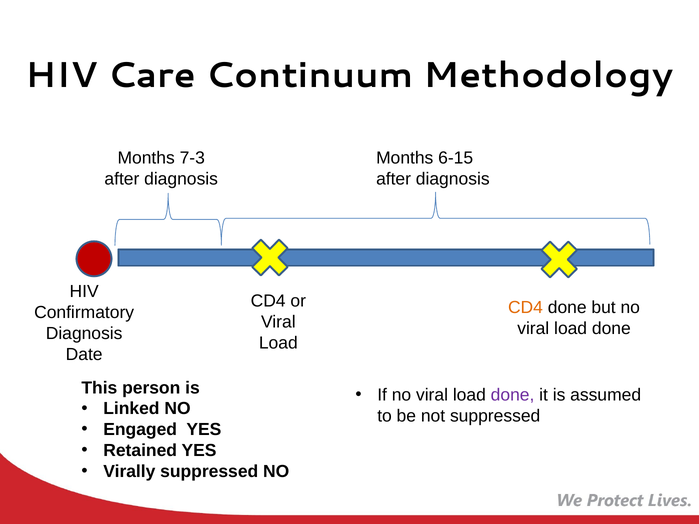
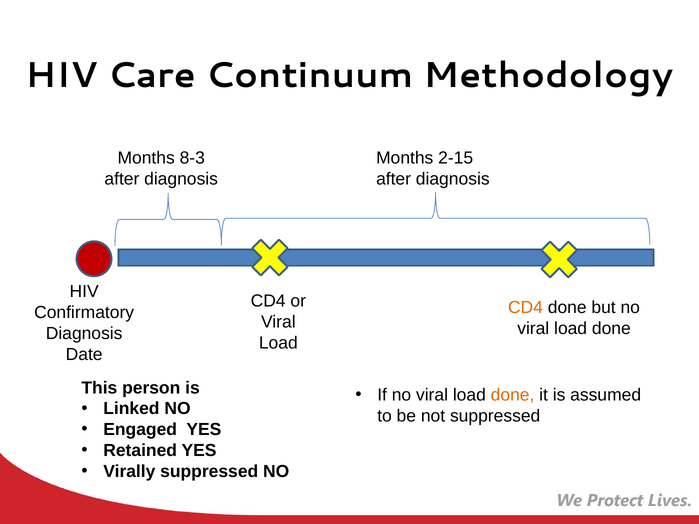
7-3: 7-3 -> 8-3
6-15: 6-15 -> 2-15
done at (513, 395) colour: purple -> orange
